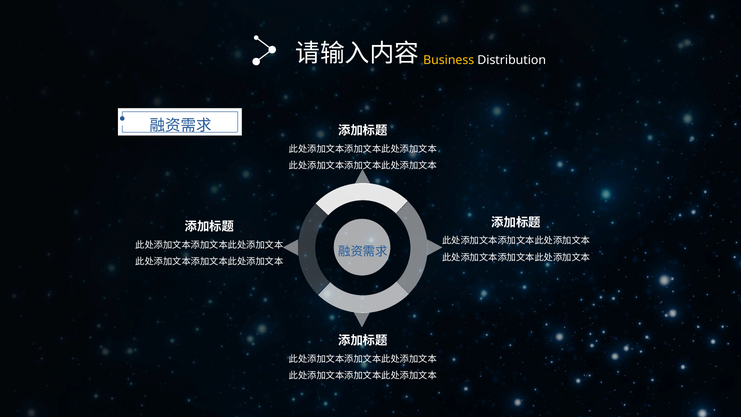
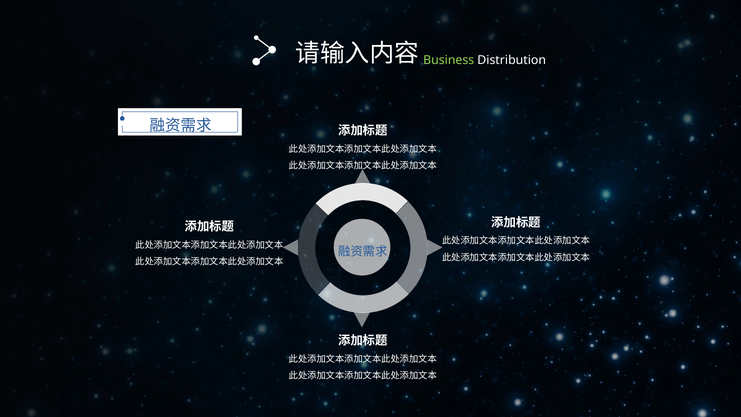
Business colour: yellow -> light green
